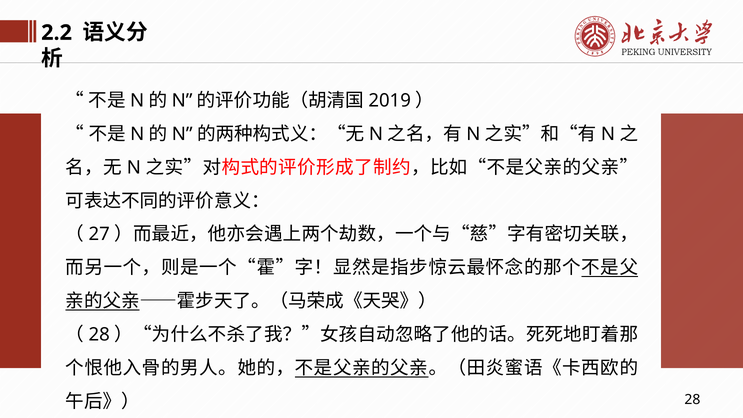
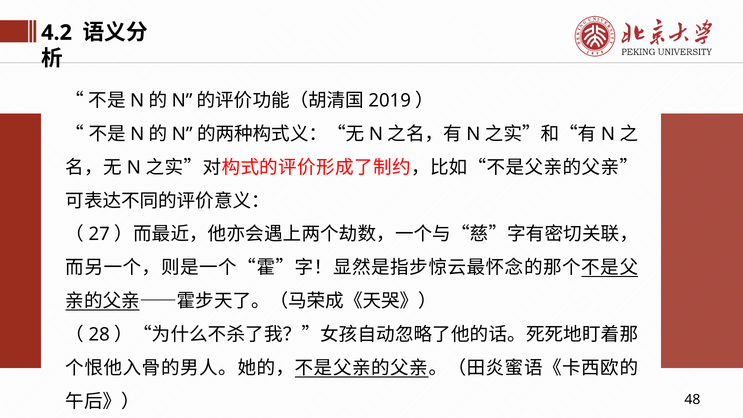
2.2: 2.2 -> 4.2
28 at (692, 399): 28 -> 48
